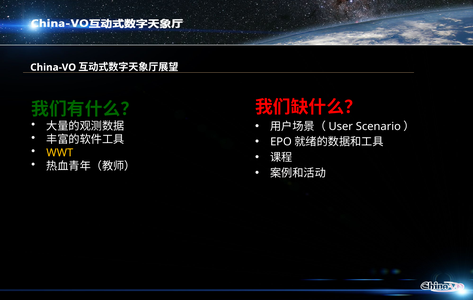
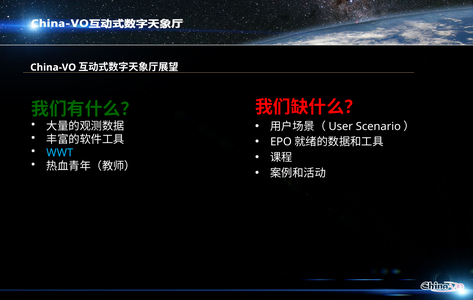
WWT colour: yellow -> light blue
